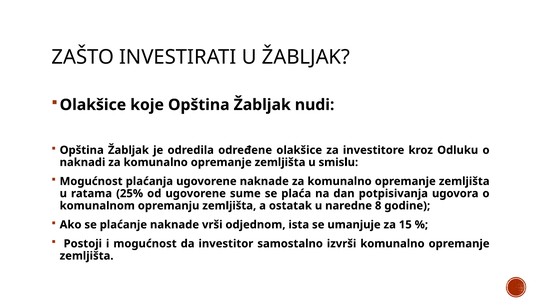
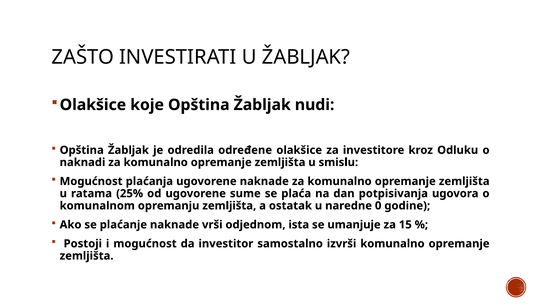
8: 8 -> 0
